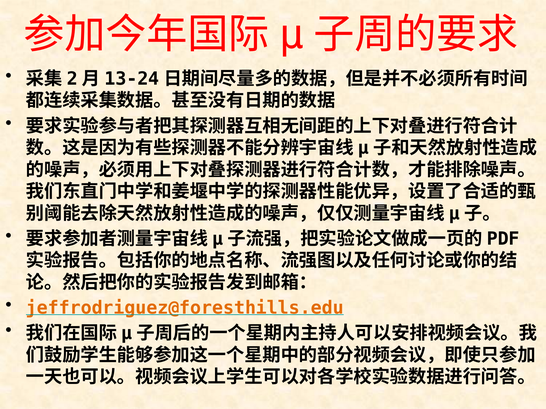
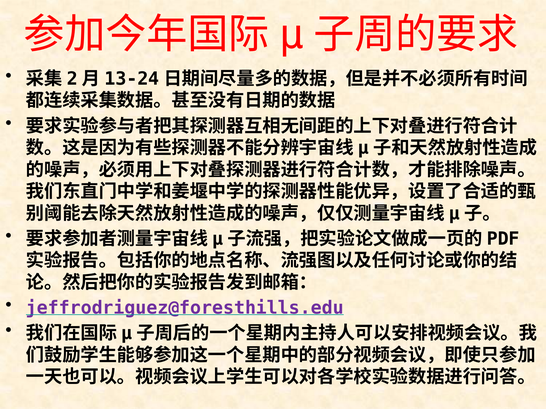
jeffrodriguez@foresthills.edu colour: orange -> purple
